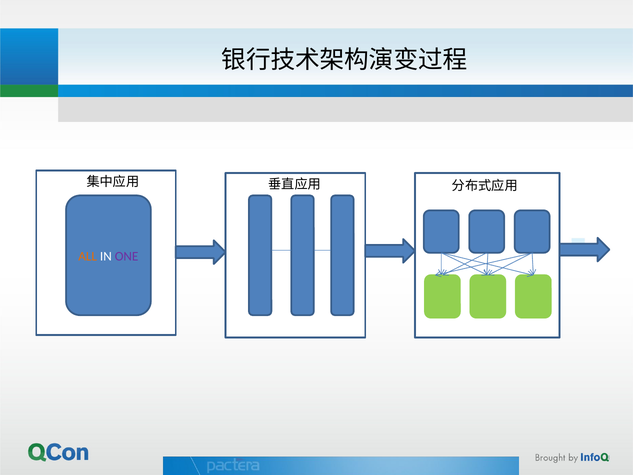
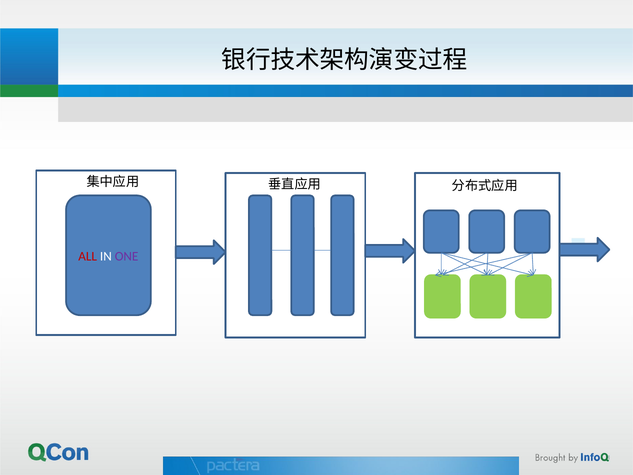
ALL colour: orange -> red
